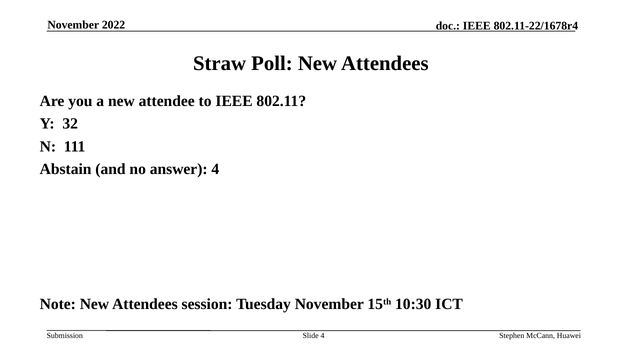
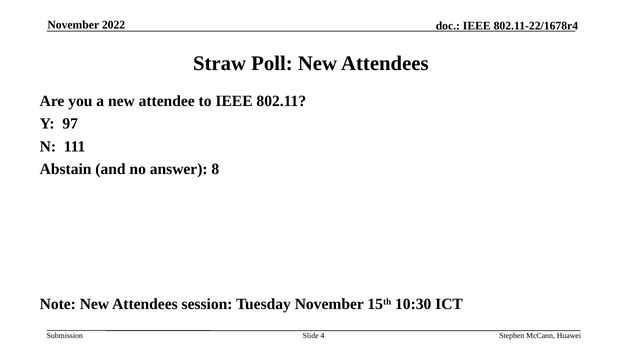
32: 32 -> 97
answer 4: 4 -> 8
